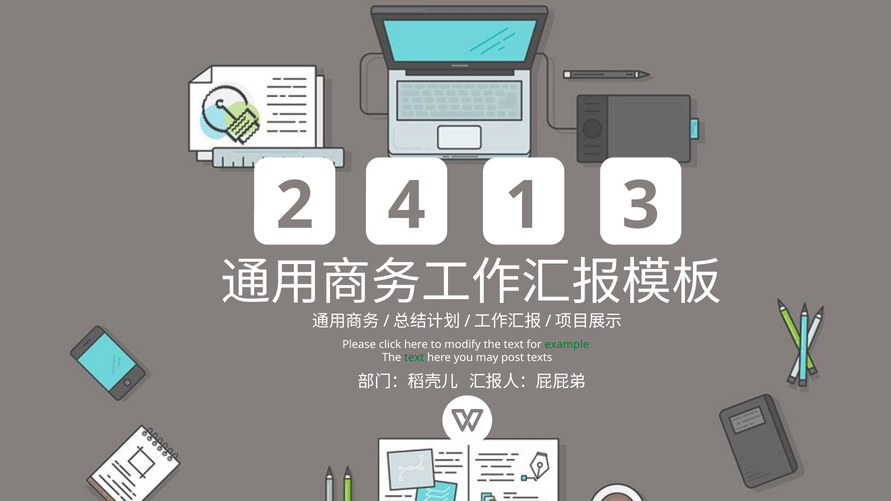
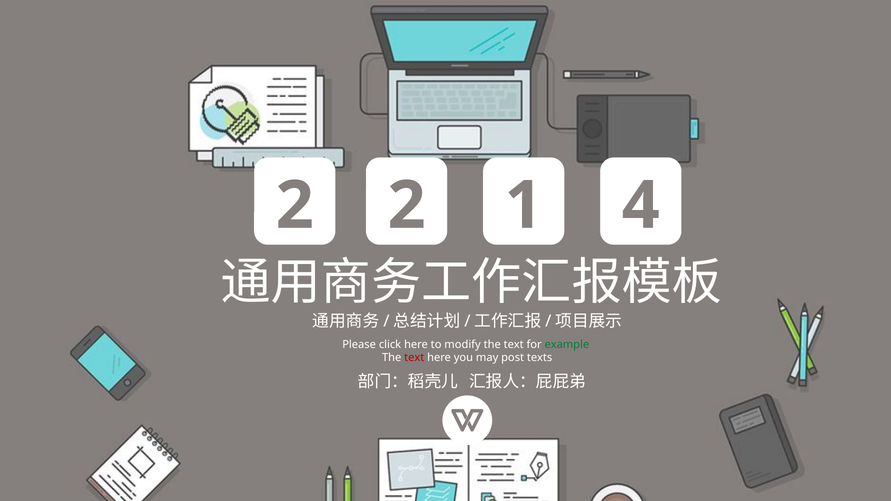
2 4: 4 -> 2
3: 3 -> 4
text at (414, 358) colour: green -> red
